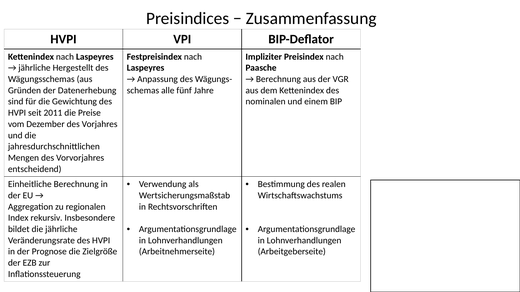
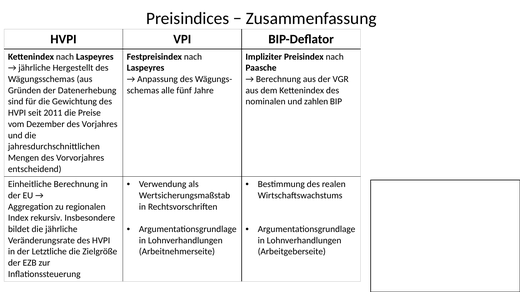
einem: einem -> zahlen
Prognose: Prognose -> Letztliche
